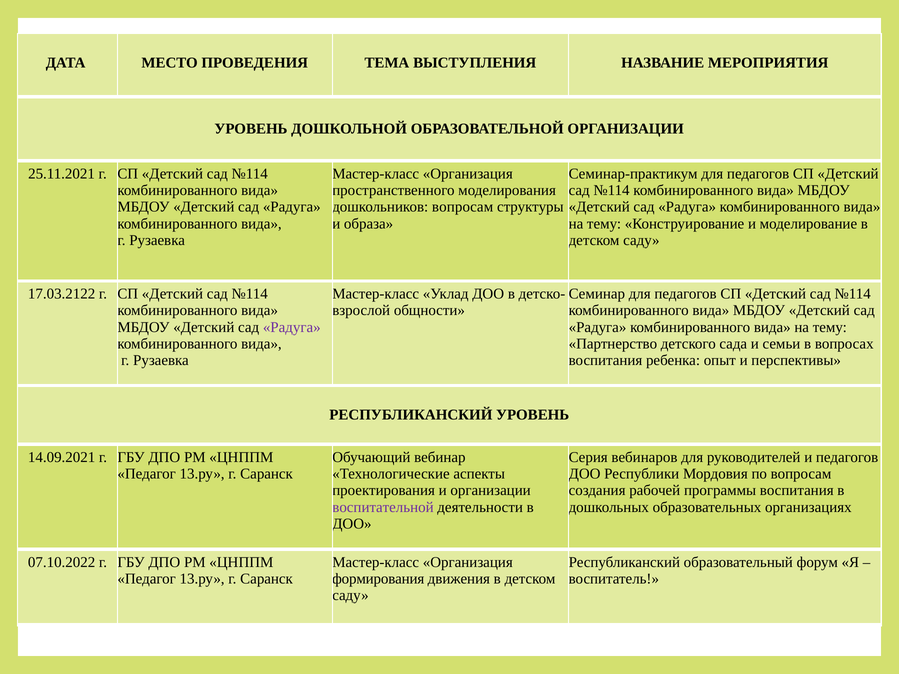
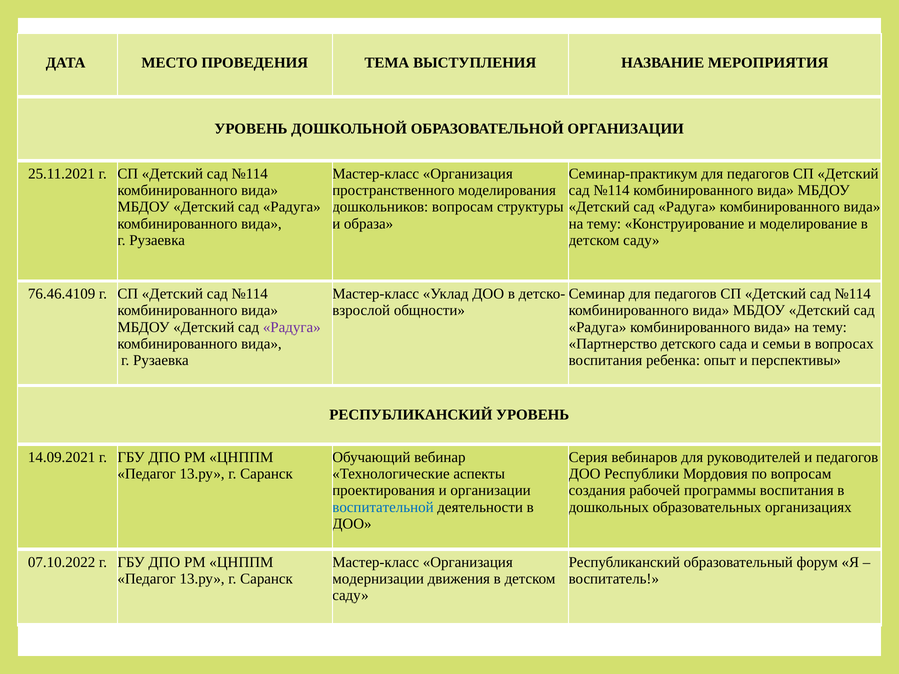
17.03.2122: 17.03.2122 -> 76.46.4109
воспитательной colour: purple -> blue
формирования: формирования -> модернизации
